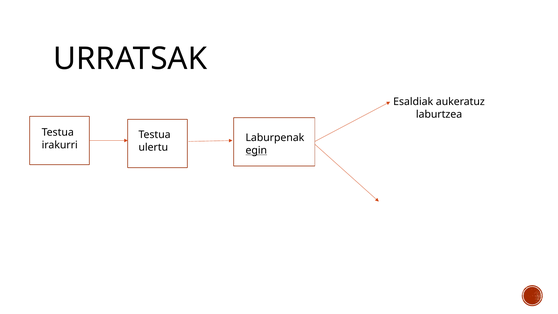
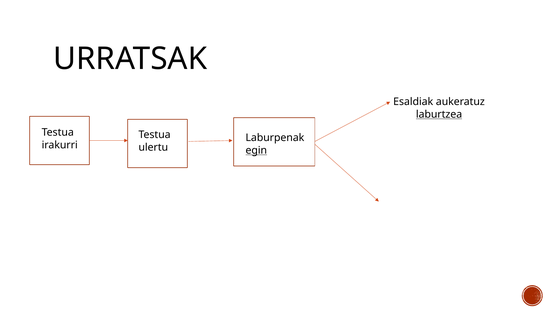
laburtzea underline: none -> present
